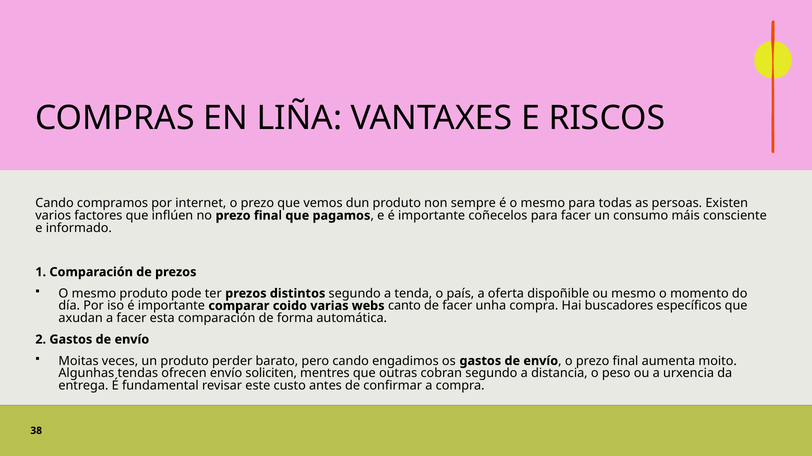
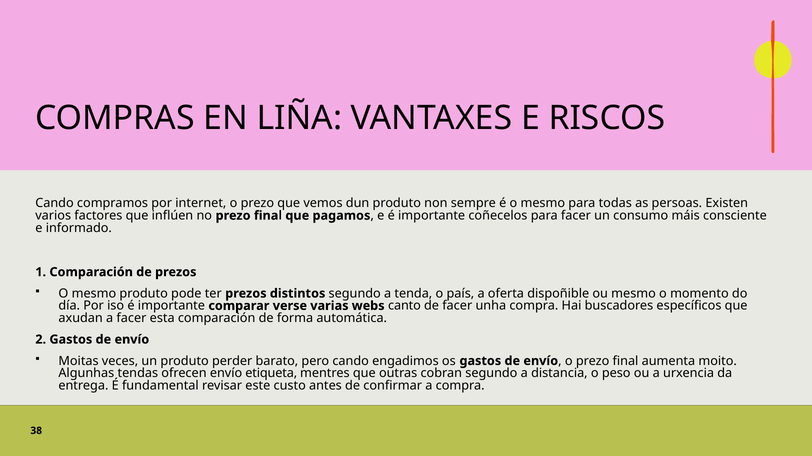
coido: coido -> verse
soliciten: soliciten -> etiqueta
